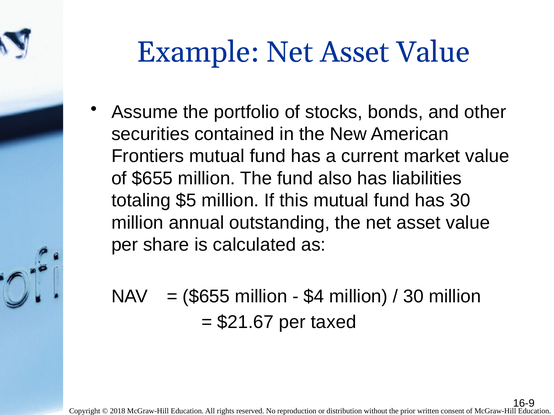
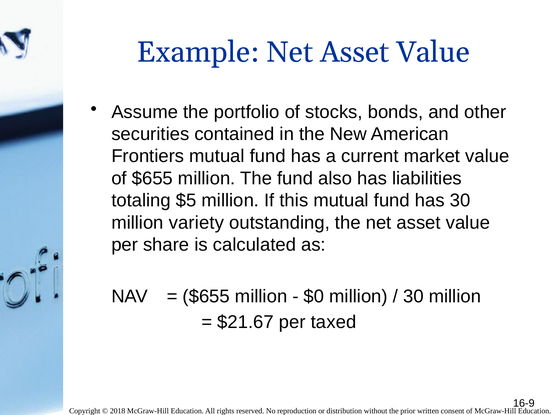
annual: annual -> variety
$4: $4 -> $0
